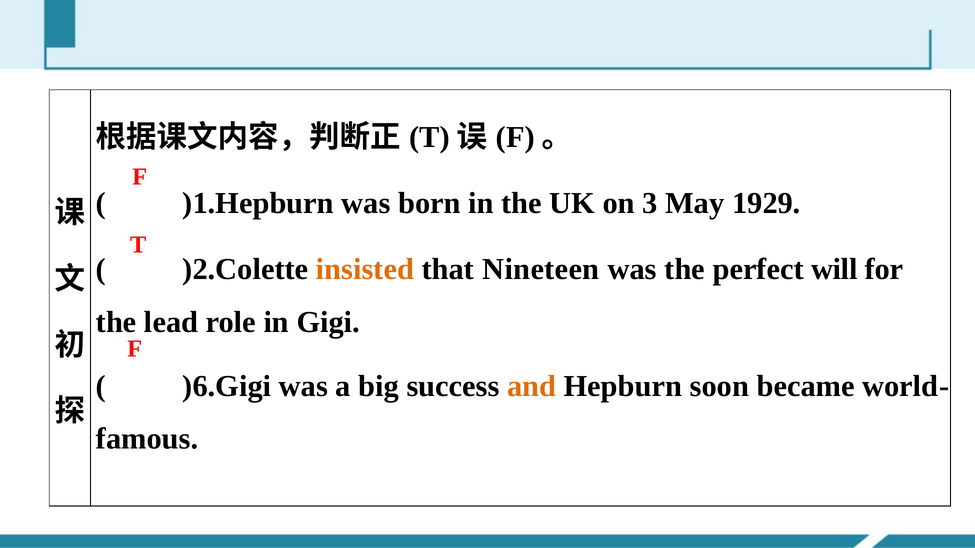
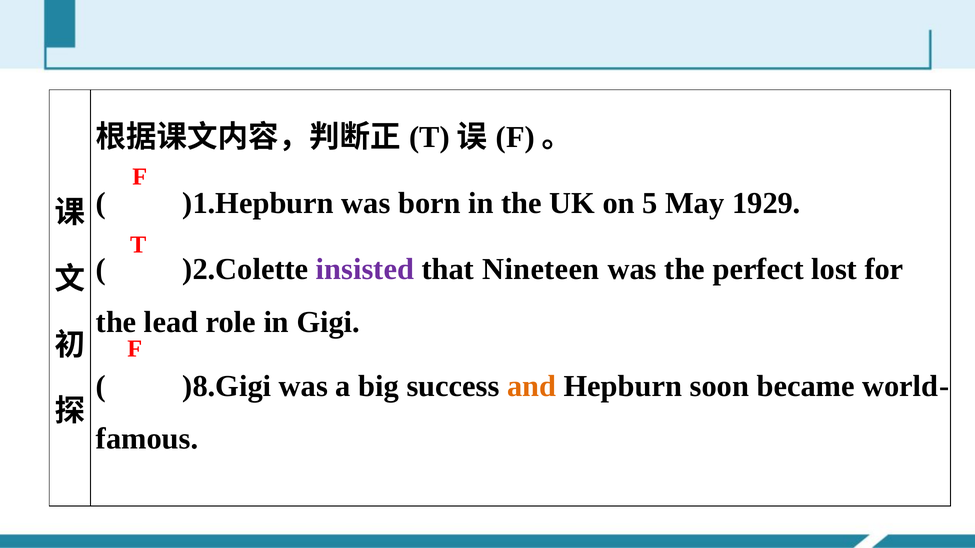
3: 3 -> 5
insisted colour: orange -> purple
will: will -> lost
)6.Gigi: )6.Gigi -> )8.Gigi
